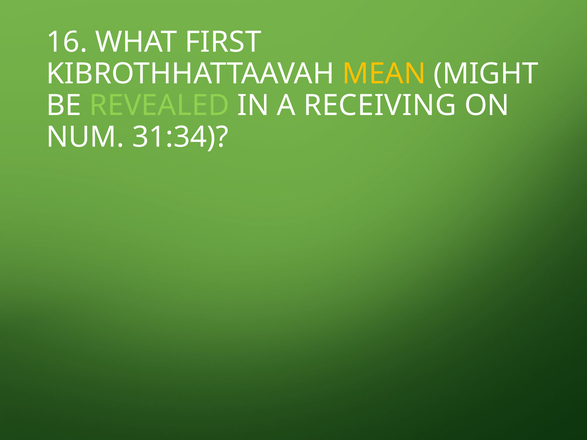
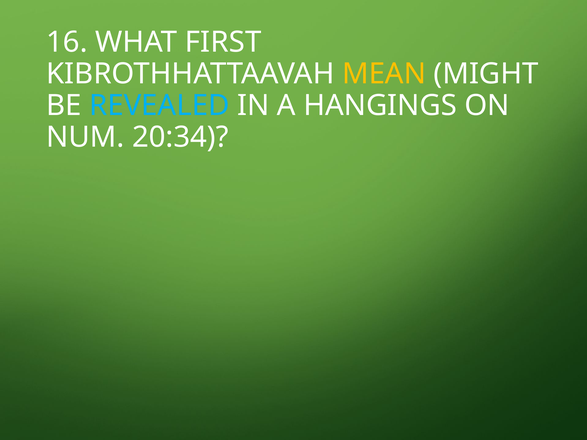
REVEALED colour: light green -> light blue
RECEIVING: RECEIVING -> HANGINGS
31:34: 31:34 -> 20:34
